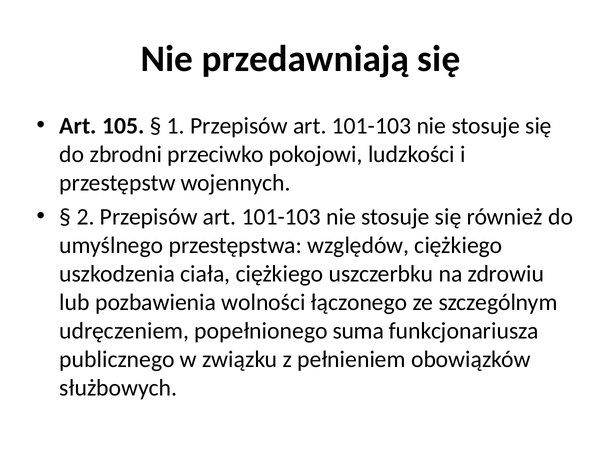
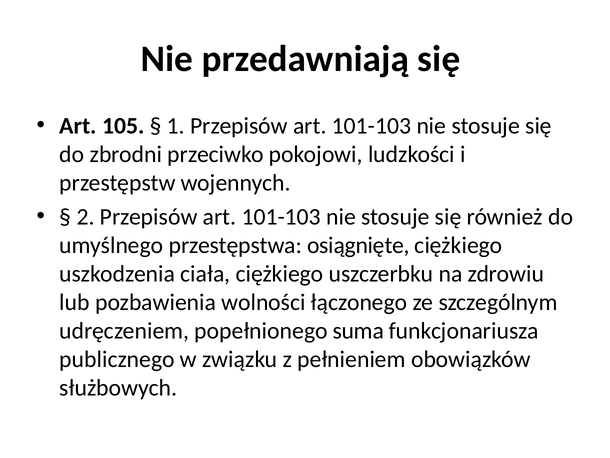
względów: względów -> osiągnięte
